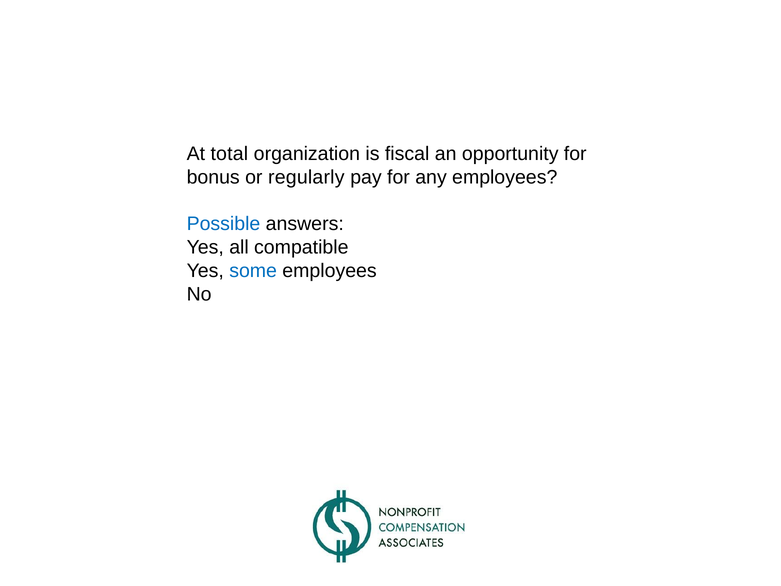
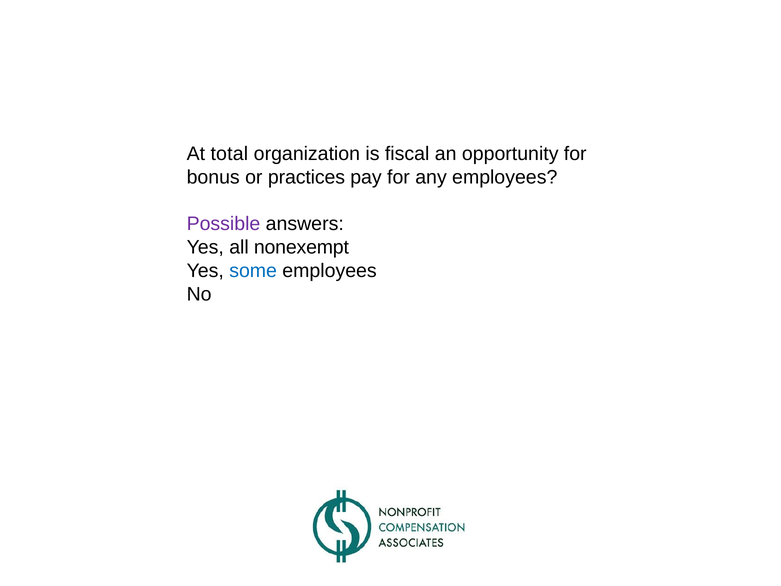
regularly: regularly -> practices
Possible colour: blue -> purple
compatible: compatible -> nonexempt
